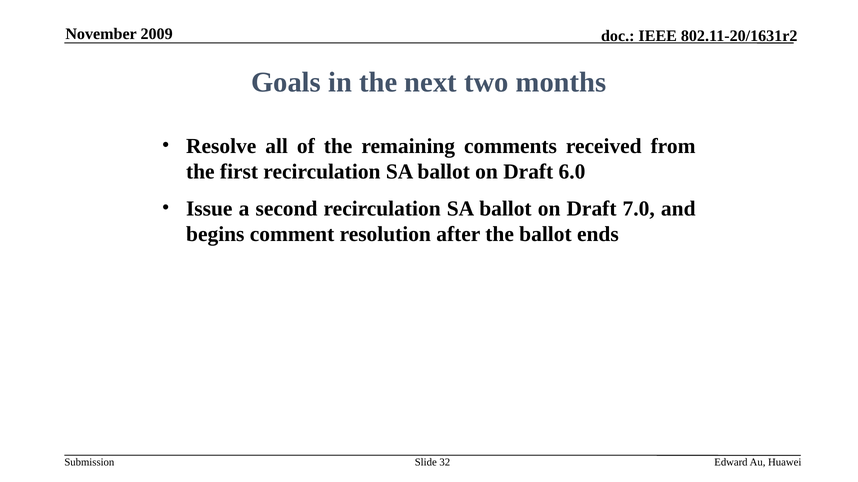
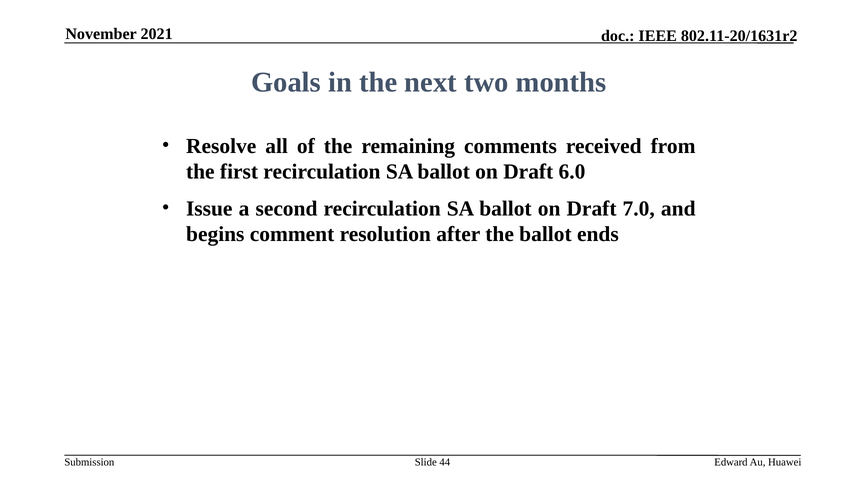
2009: 2009 -> 2021
32: 32 -> 44
